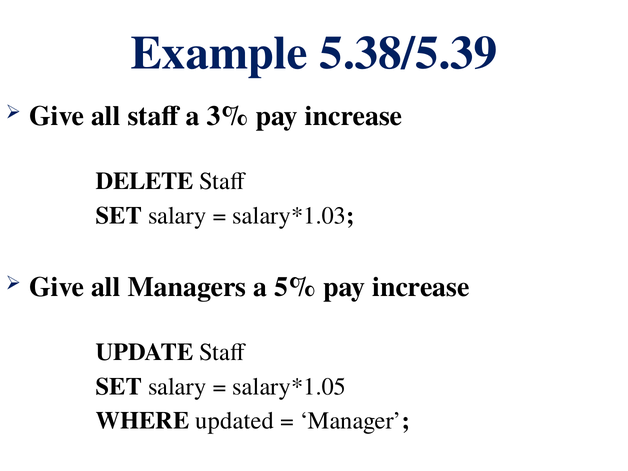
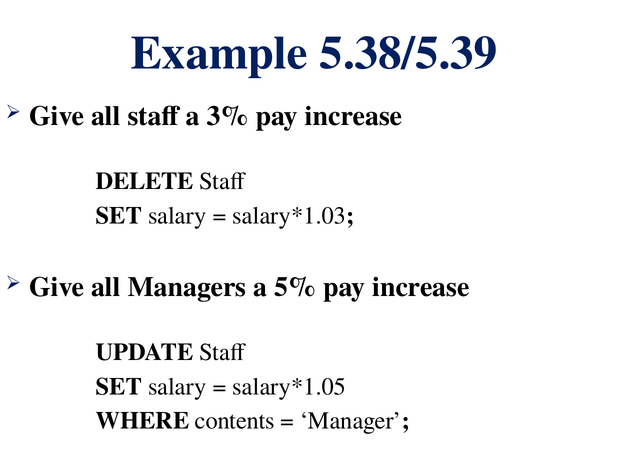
updated: updated -> contents
